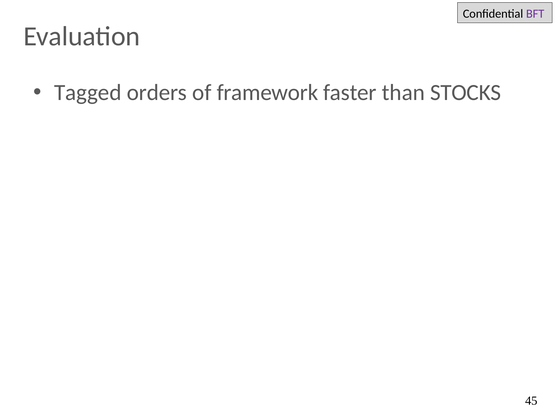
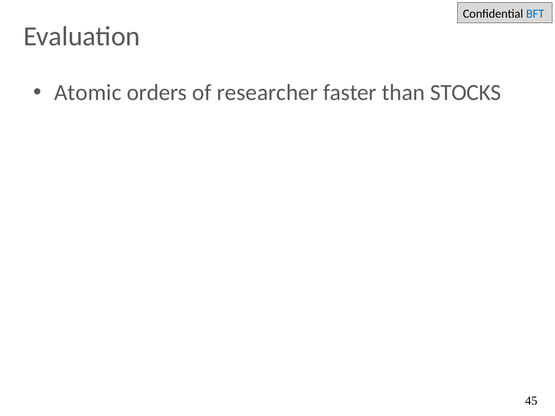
BFT colour: purple -> blue
Tagged: Tagged -> Atomic
framework: framework -> researcher
